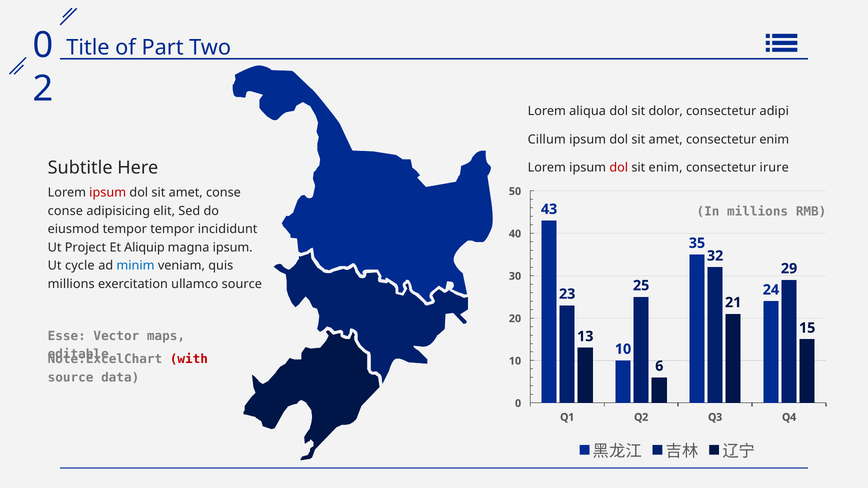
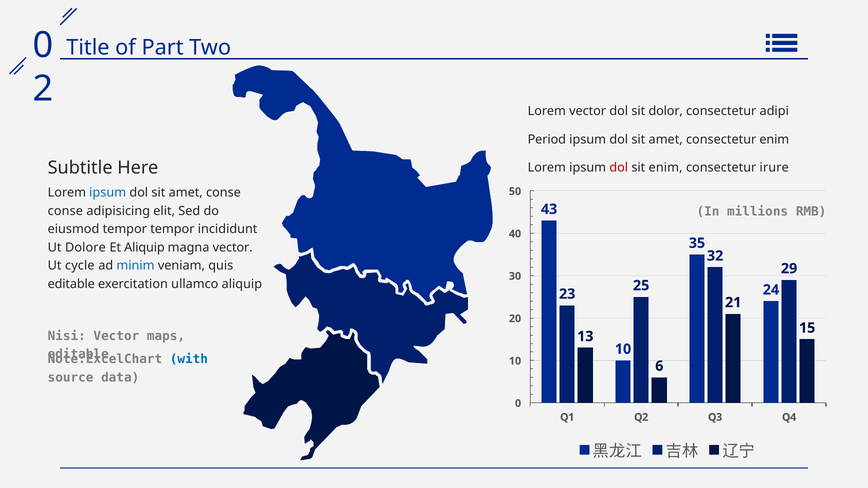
Lorem aliqua: aliqua -> vector
Cillum: Cillum -> Period
ipsum at (108, 193) colour: red -> blue
Project: Project -> Dolore
magna ipsum: ipsum -> vector
millions at (71, 284): millions -> editable
ullamco source: source -> aliquip
Esse: Esse -> Nisi
with colour: red -> blue
